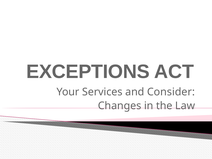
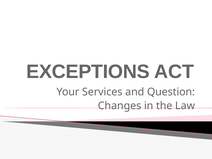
Consider: Consider -> Question
